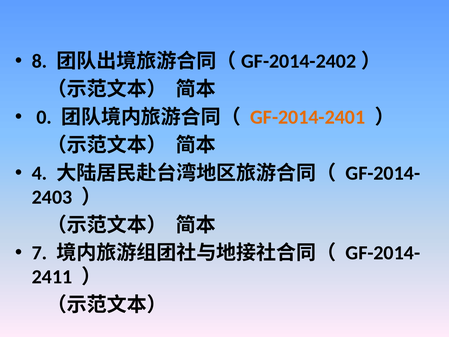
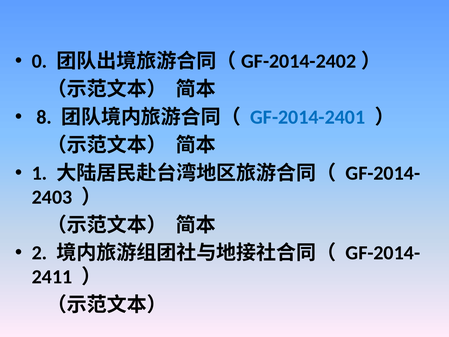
8: 8 -> 0
0: 0 -> 8
GF-2014-2401 colour: orange -> blue
4: 4 -> 1
7: 7 -> 2
